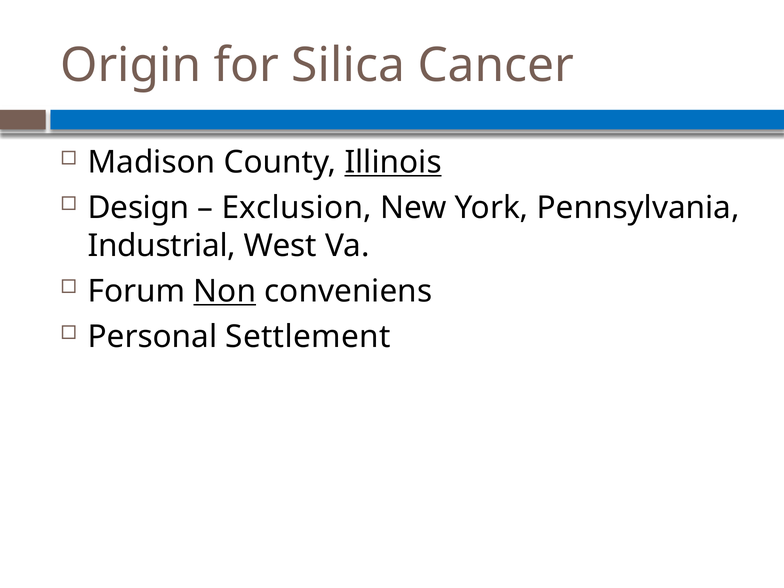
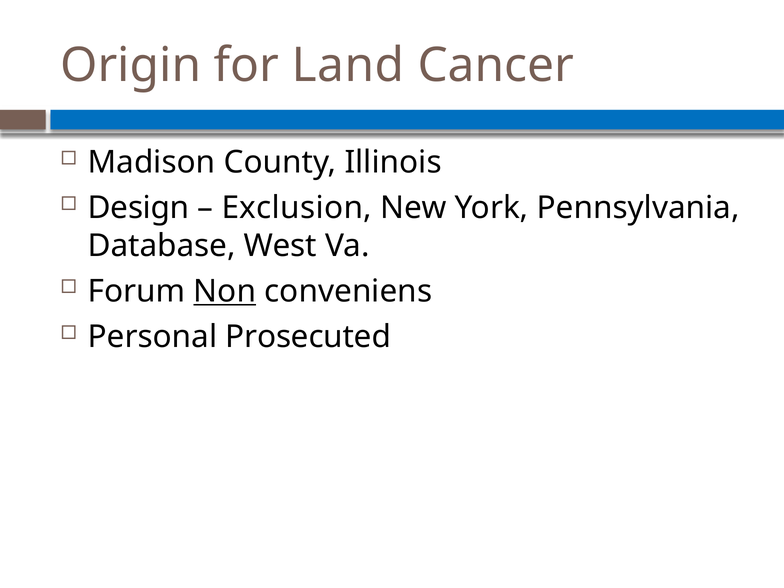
Silica: Silica -> Land
Illinois underline: present -> none
Industrial: Industrial -> Database
Settlement: Settlement -> Prosecuted
